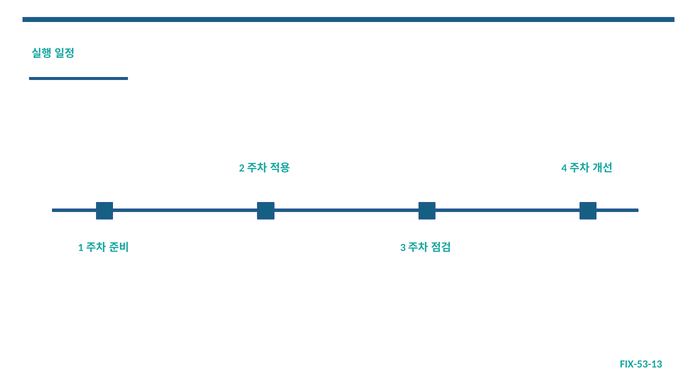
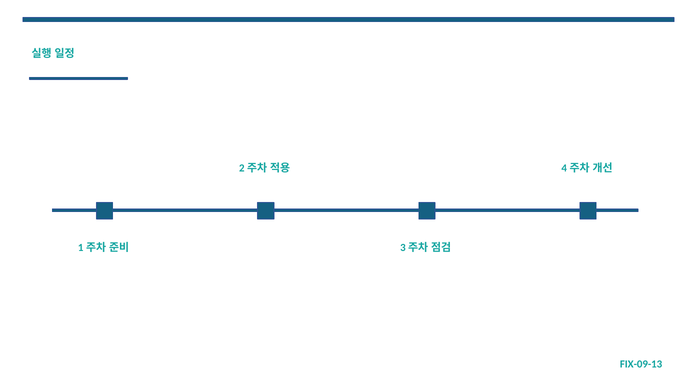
FIX-53-13: FIX-53-13 -> FIX-09-13
